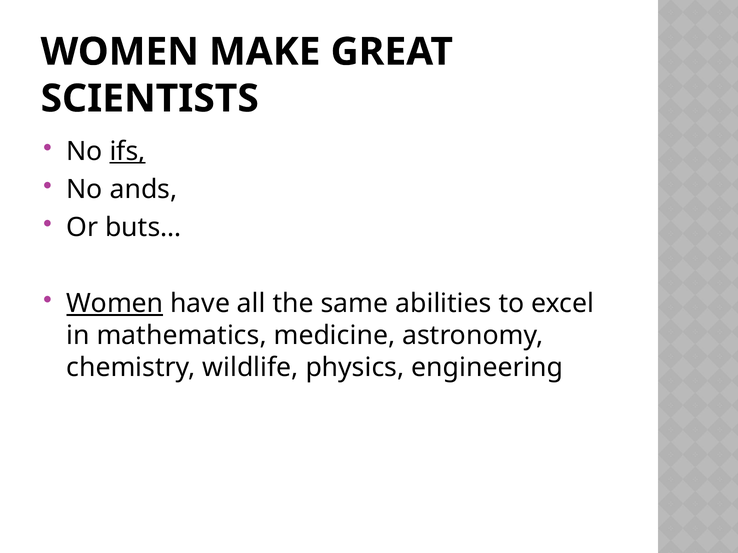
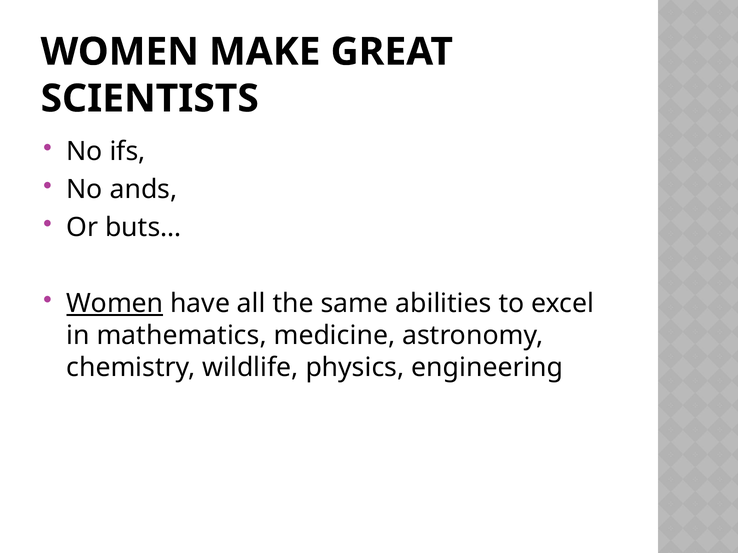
ifs underline: present -> none
